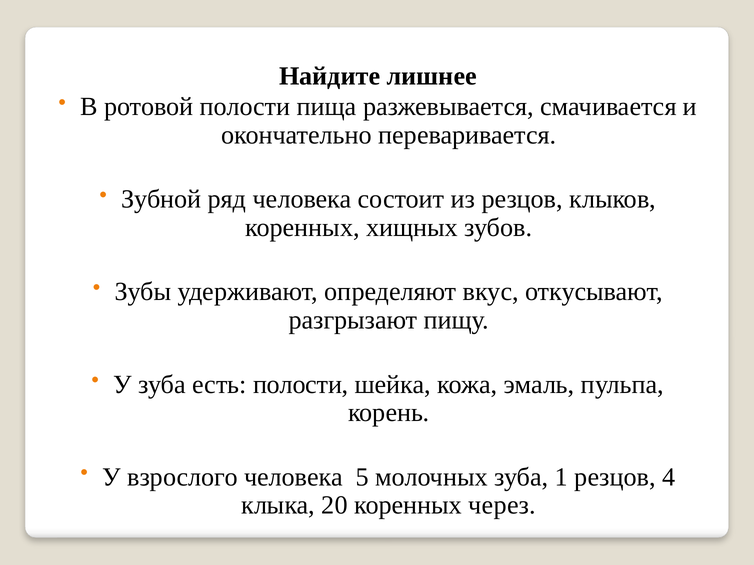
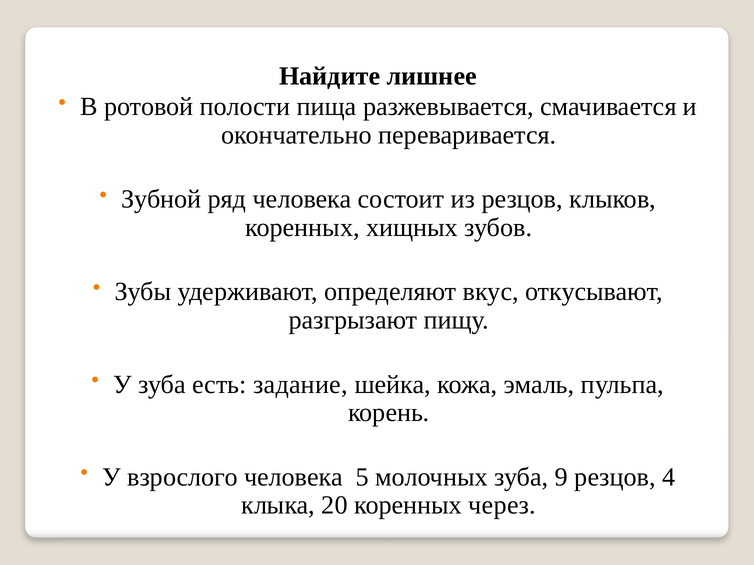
есть полости: полости -> задание
1: 1 -> 9
